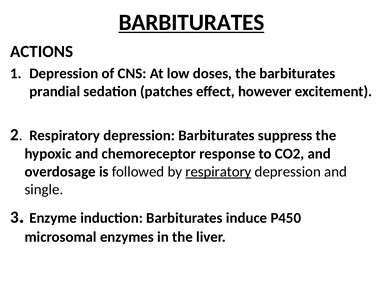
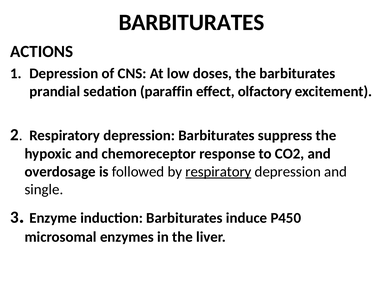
BARBITURATES at (192, 22) underline: present -> none
patches: patches -> paraffin
however: however -> olfactory
